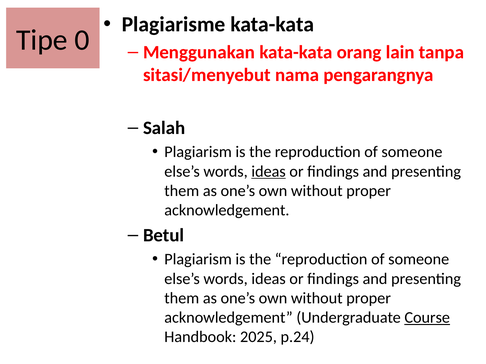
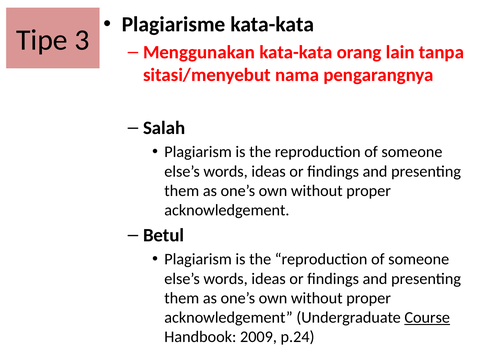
0: 0 -> 3
ideas at (269, 172) underline: present -> none
2025: 2025 -> 2009
